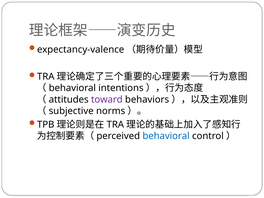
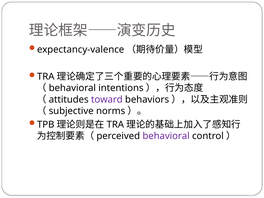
behavioral at (166, 136) colour: blue -> purple
